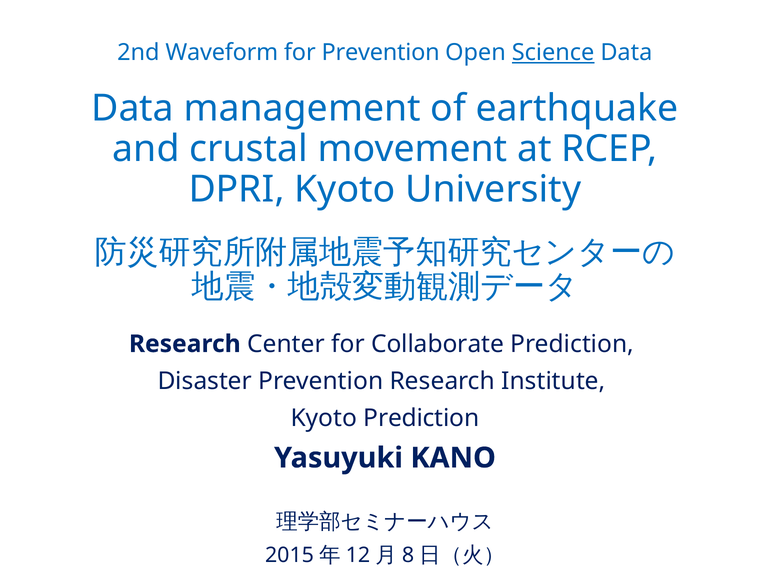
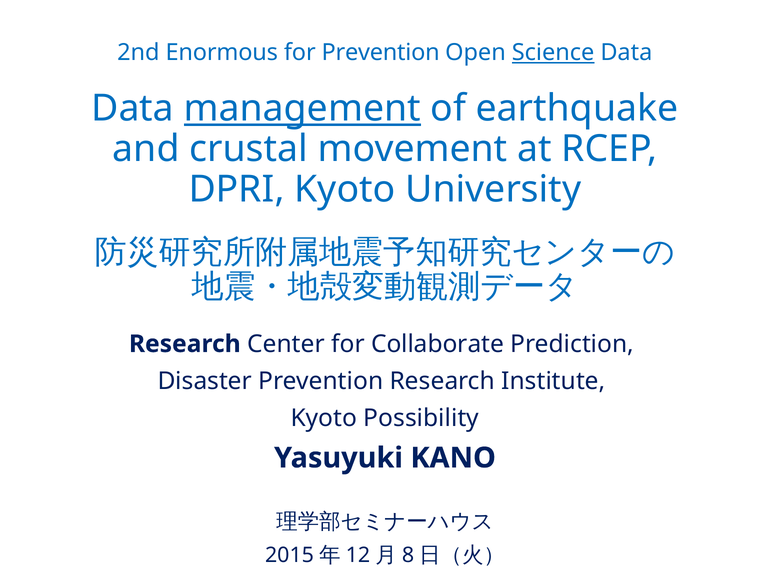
Waveform: Waveform -> Enormous
management underline: none -> present
Kyoto Prediction: Prediction -> Possibility
